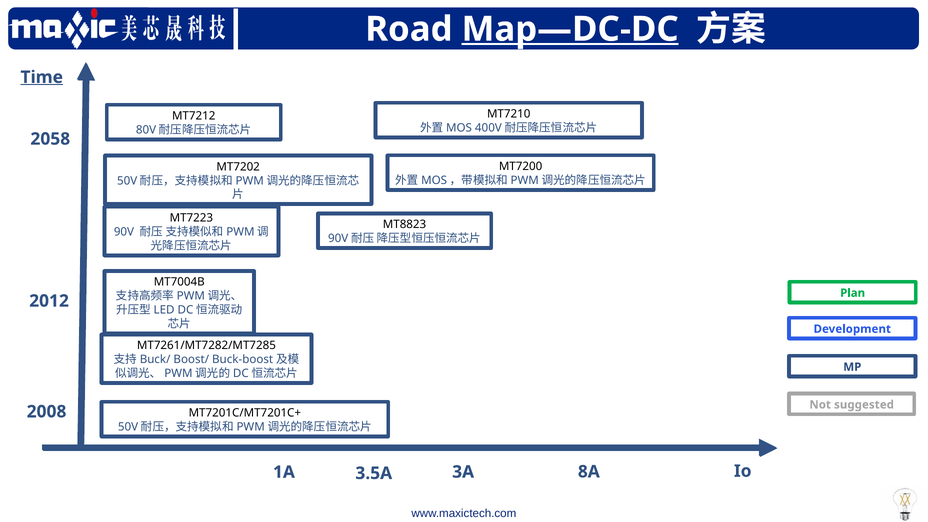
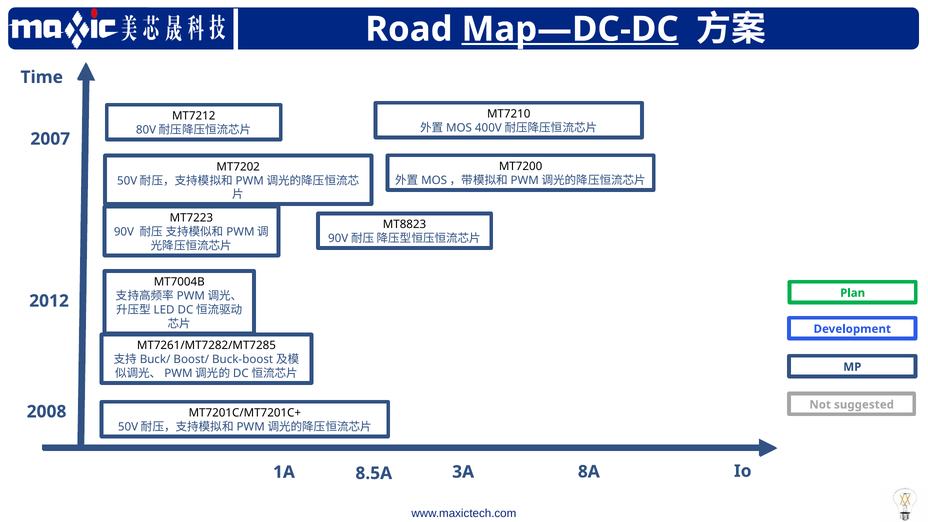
Time underline: present -> none
2058: 2058 -> 2007
3.5A: 3.5A -> 8.5A
